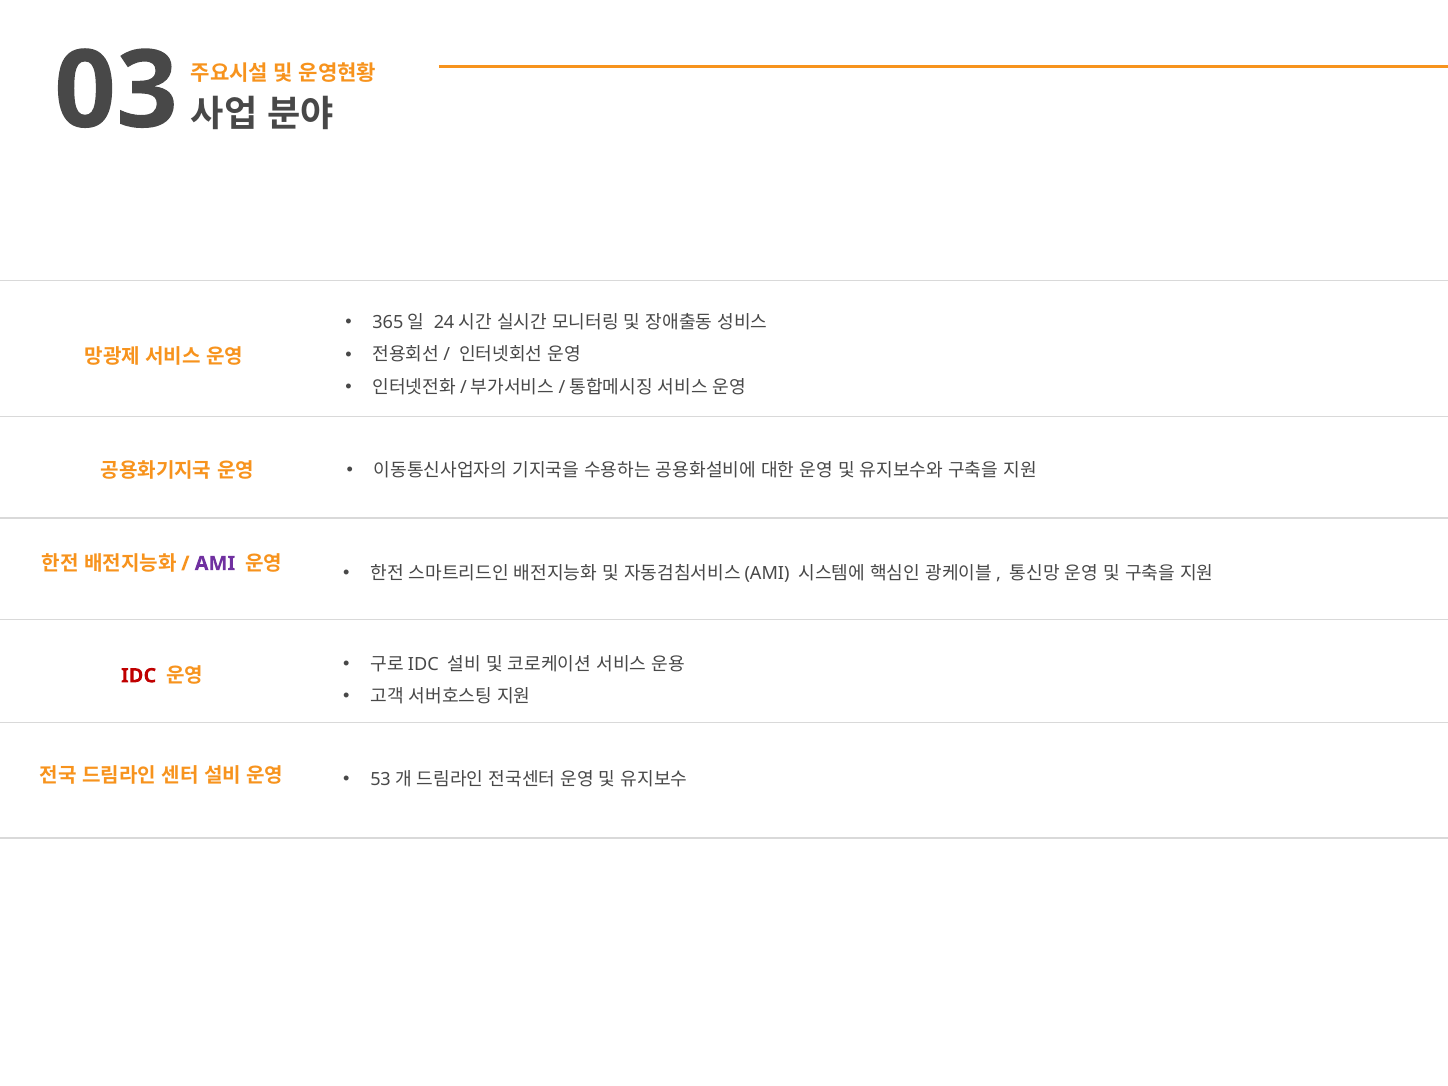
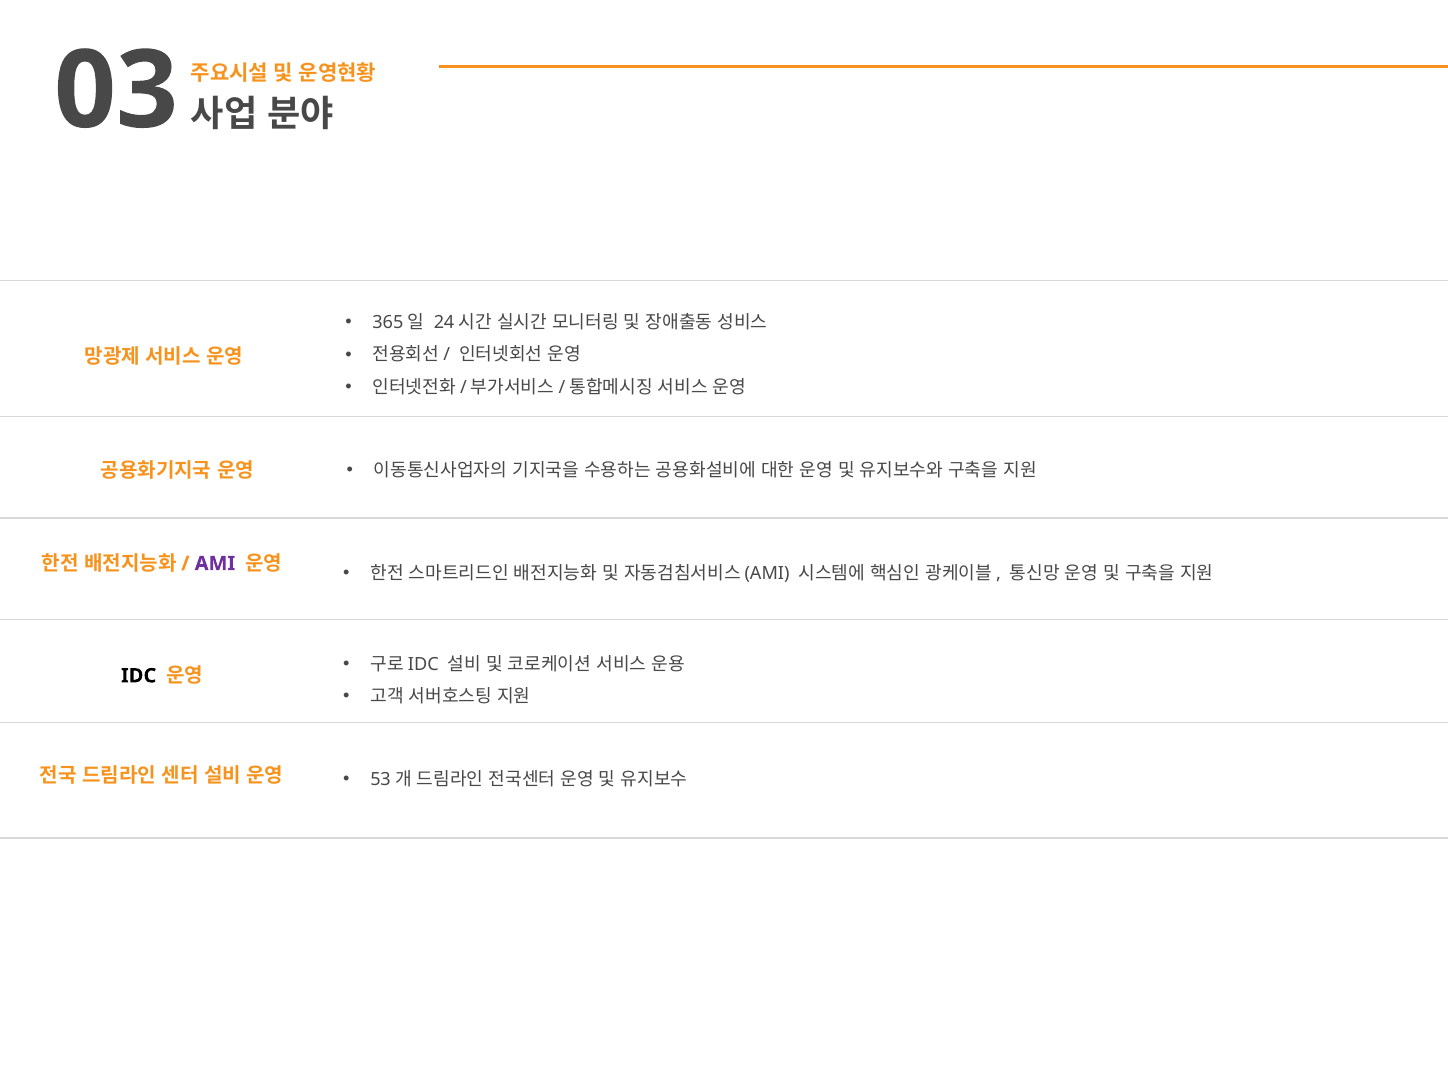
IDC colour: red -> black
